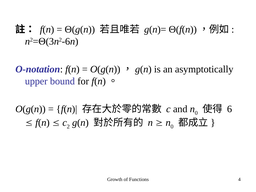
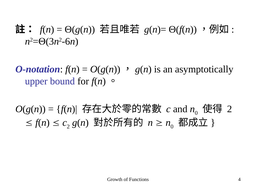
6 at (230, 109): 6 -> 2
